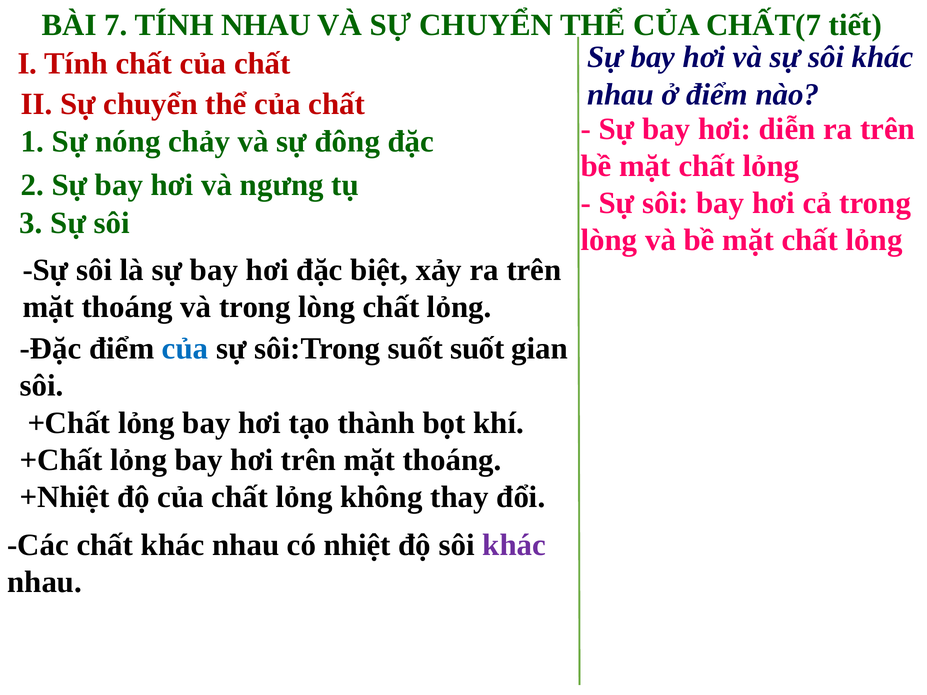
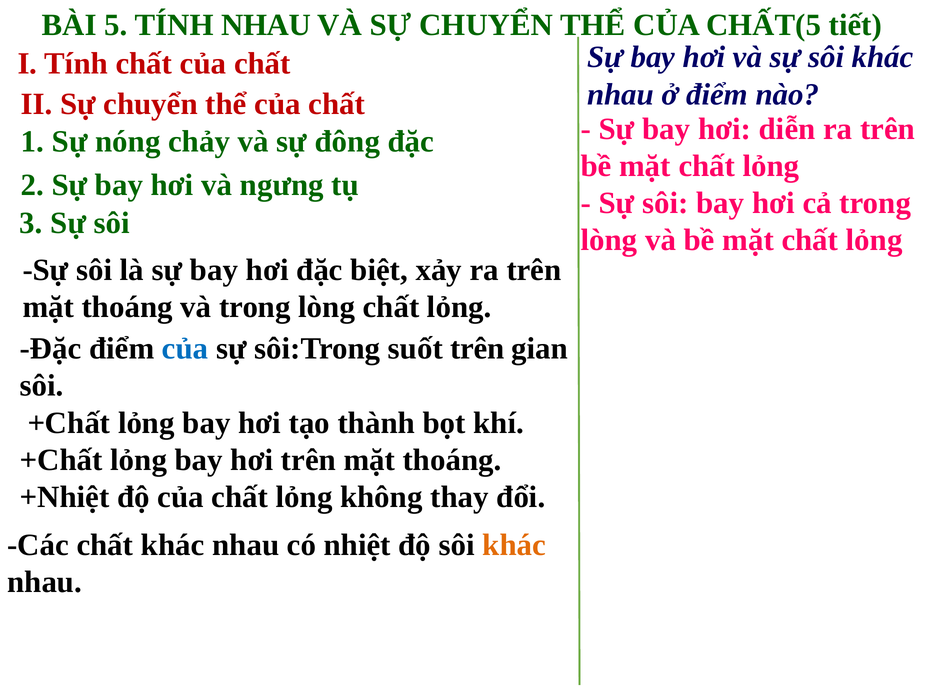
7: 7 -> 5
CHẤT(7: CHẤT(7 -> CHẤT(5
suốt suốt: suốt -> trên
khác at (514, 545) colour: purple -> orange
